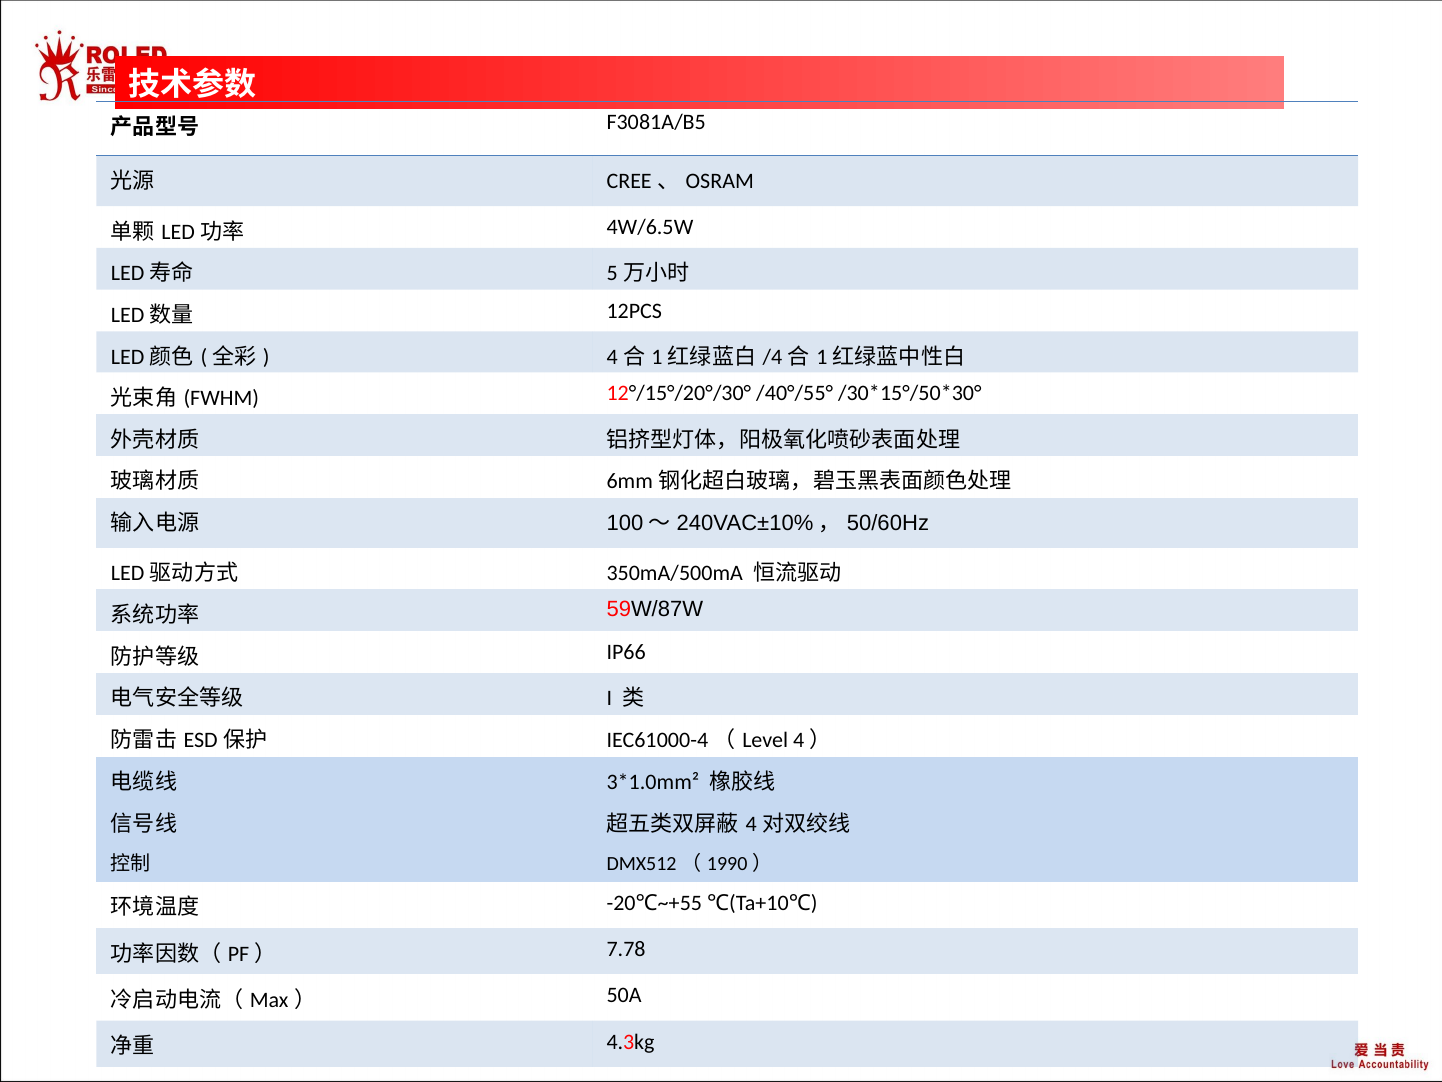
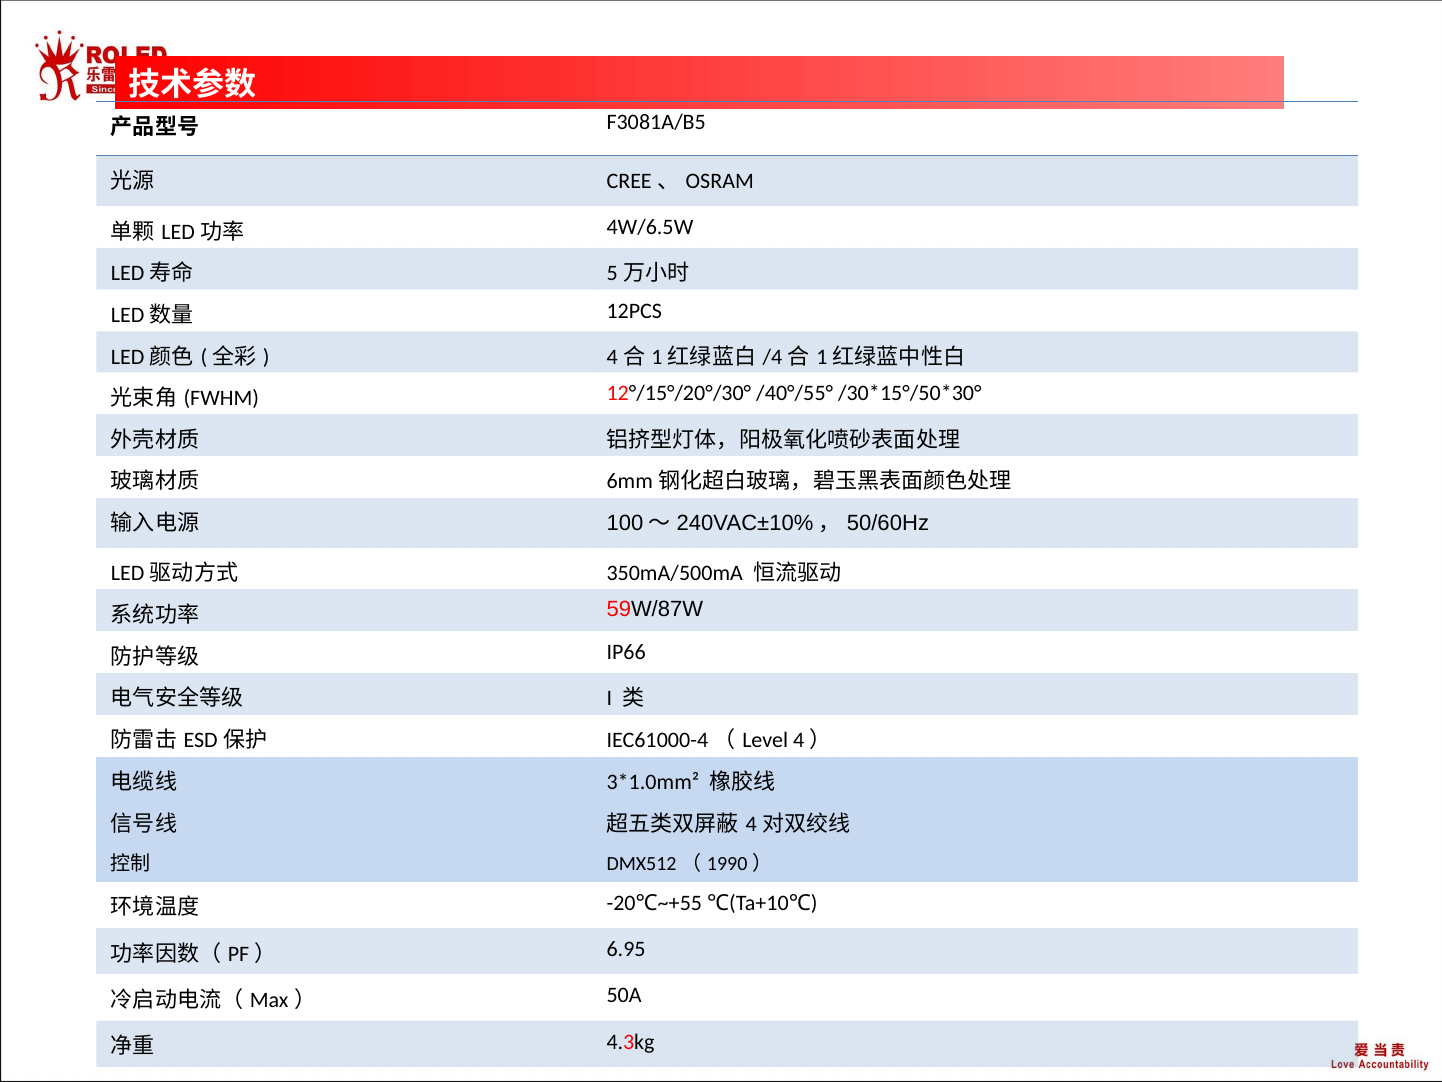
7.78: 7.78 -> 6.95
